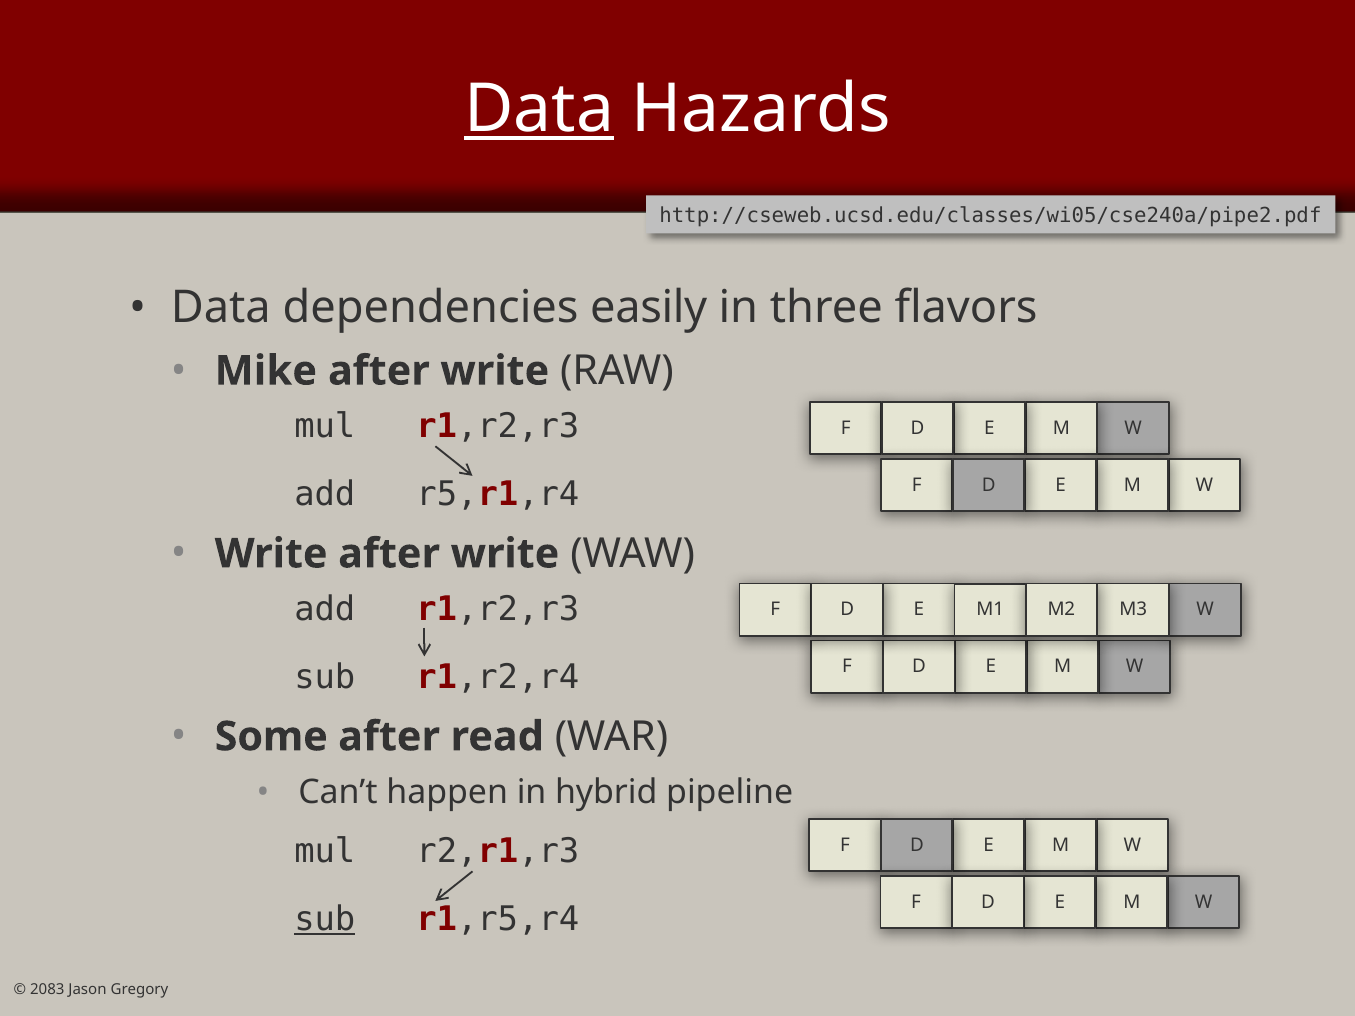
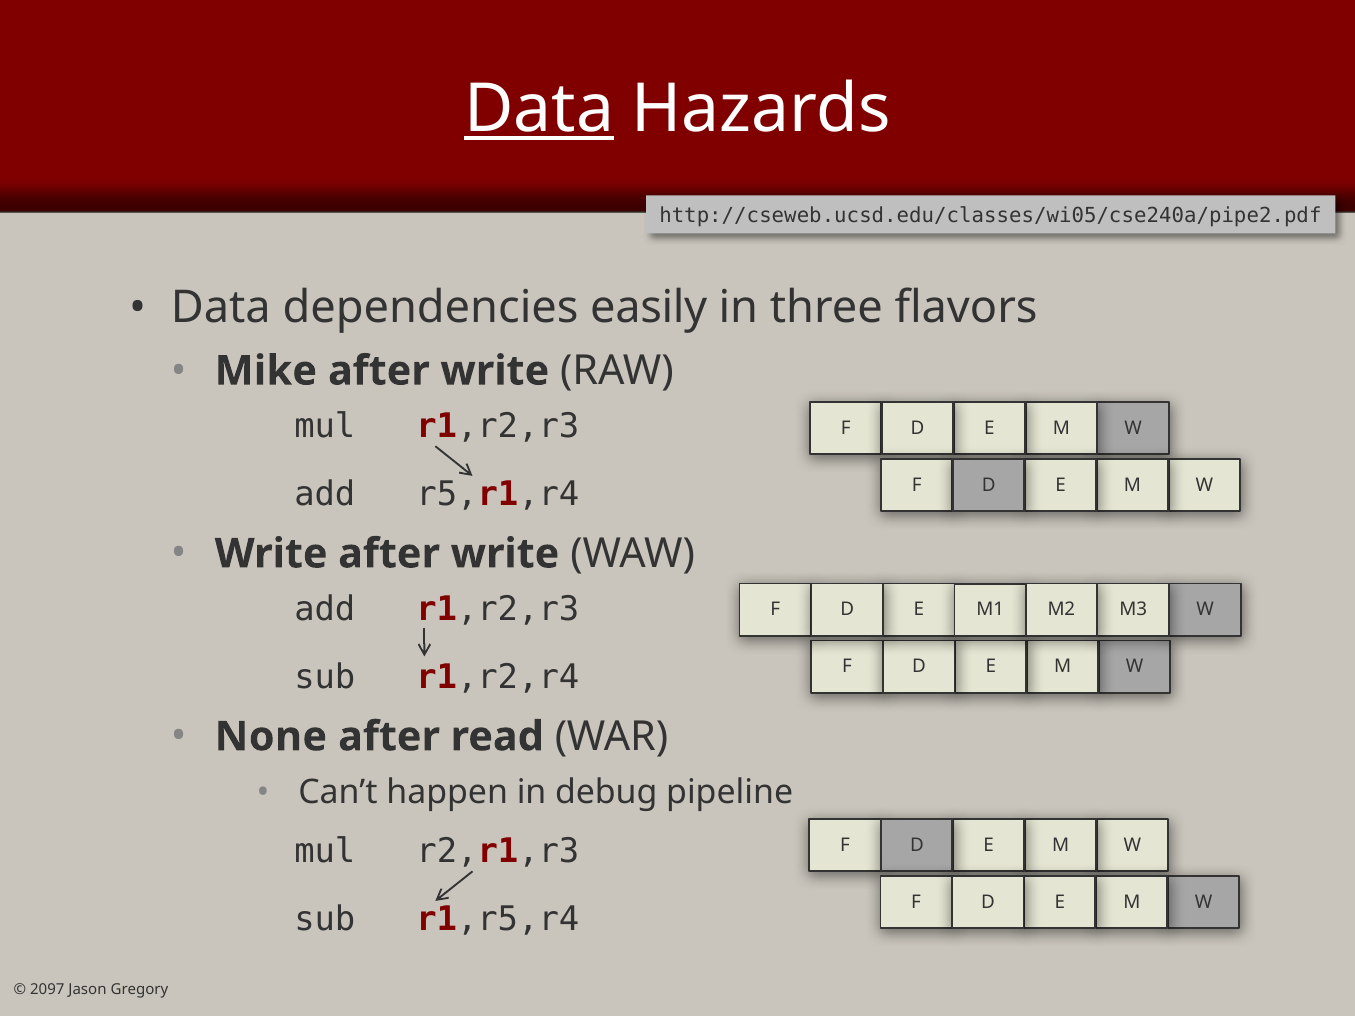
Some: Some -> None
hybrid: hybrid -> debug
sub at (325, 920) underline: present -> none
2083: 2083 -> 2097
